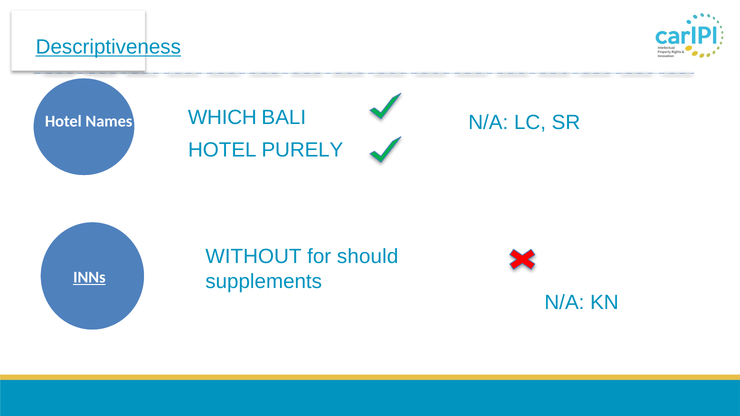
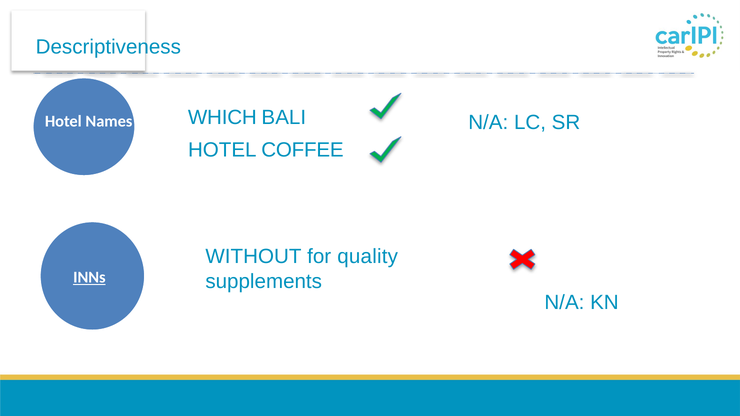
Descriptiveness underline: present -> none
PURELY: PURELY -> COFFEE
should: should -> quality
